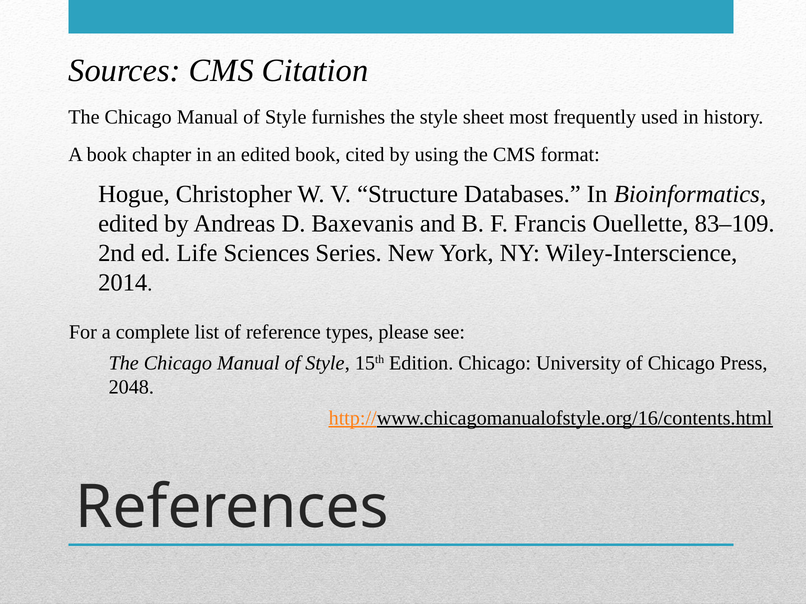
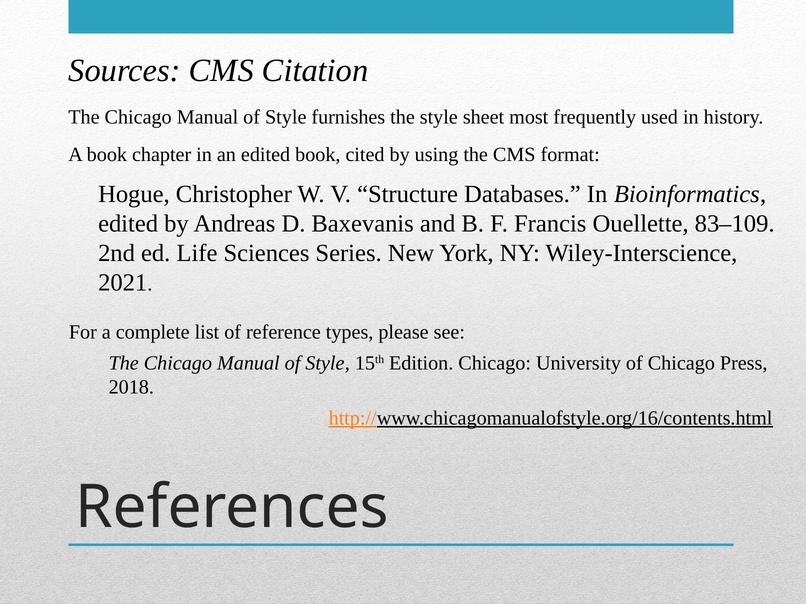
2014: 2014 -> 2021
2048: 2048 -> 2018
